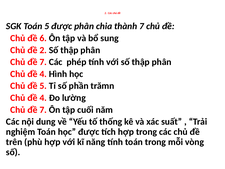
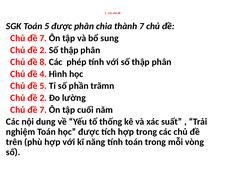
6 at (43, 38): 6 -> 7
7 at (43, 62): 7 -> 8
4 at (43, 98): 4 -> 2
